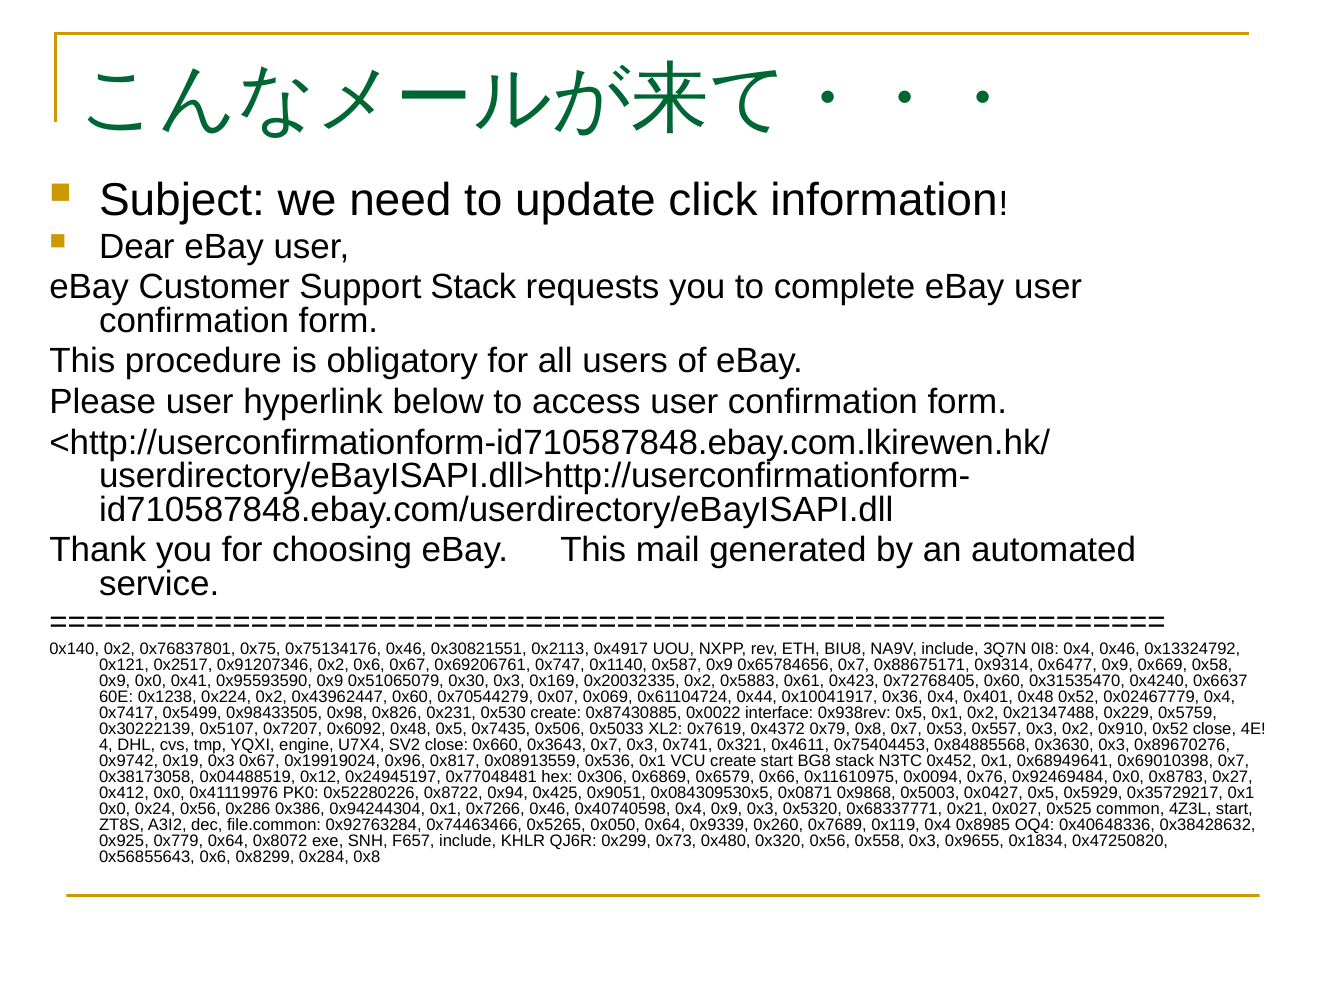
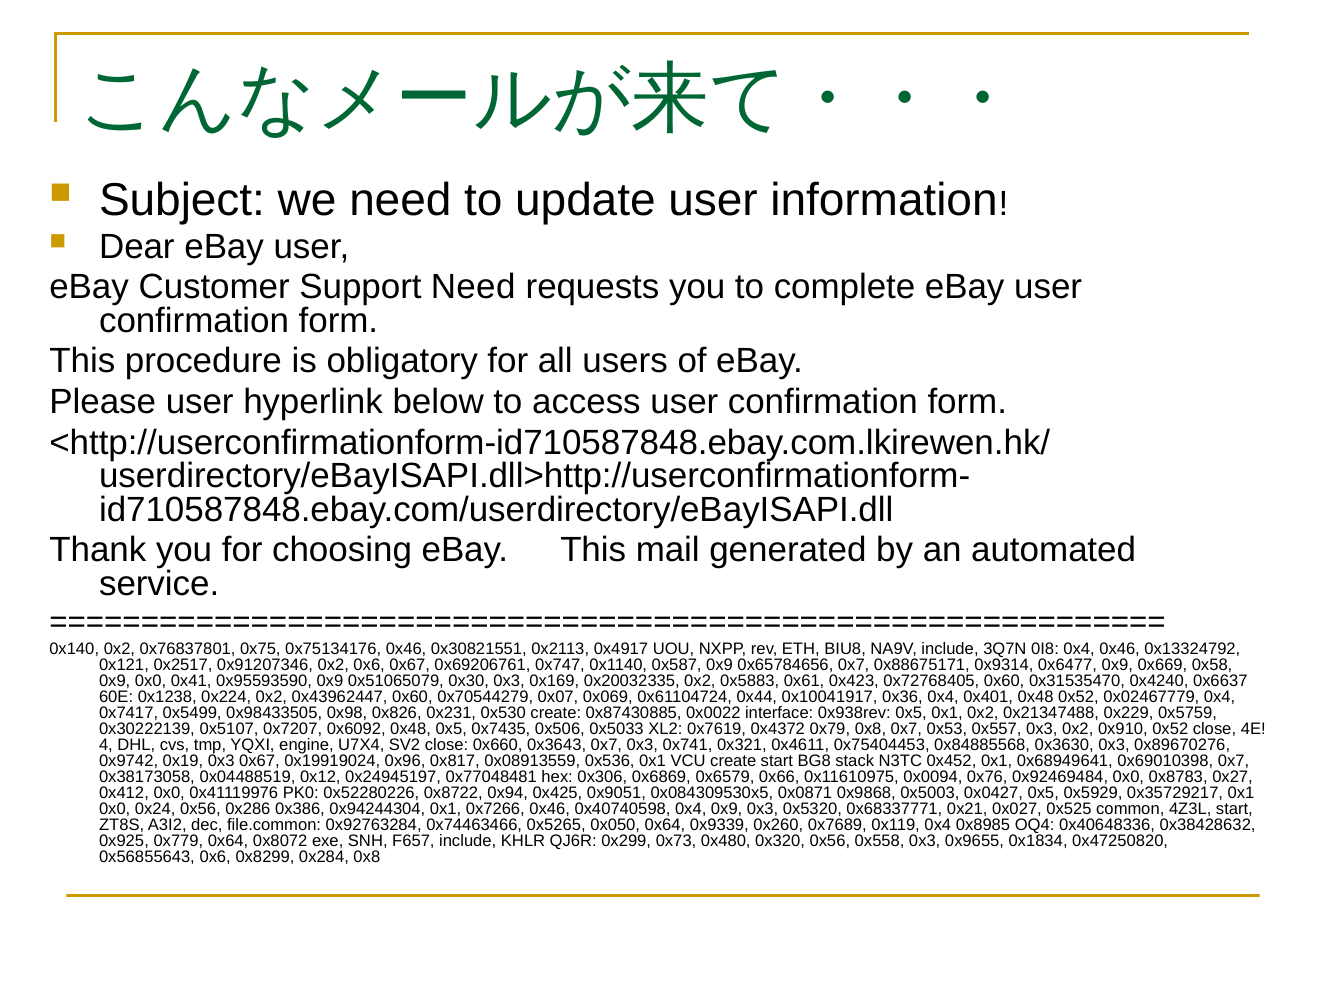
update click: click -> user
Support Stack: Stack -> Need
